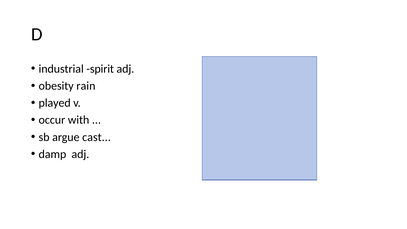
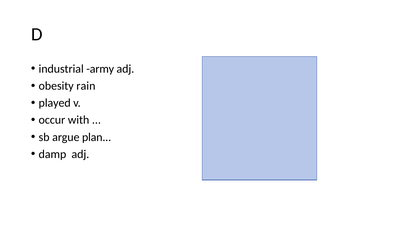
spirit: spirit -> army
cast: cast -> plan
